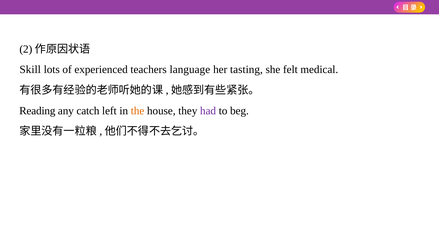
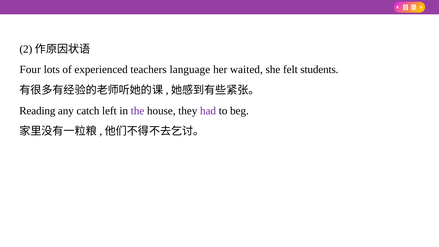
Skill: Skill -> Four
tasting: tasting -> waited
medical: medical -> students
the colour: orange -> purple
